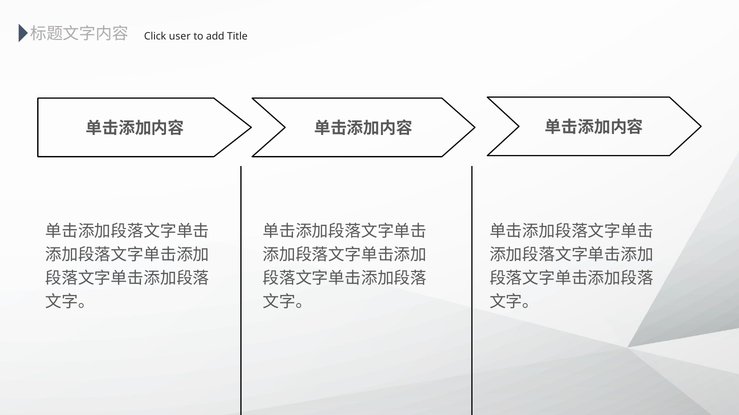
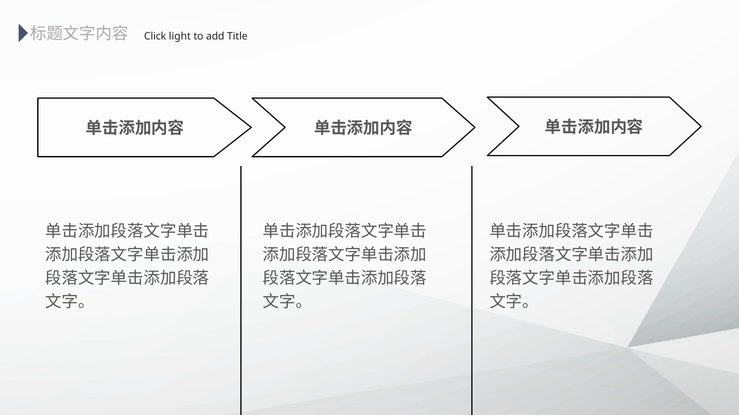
user: user -> light
